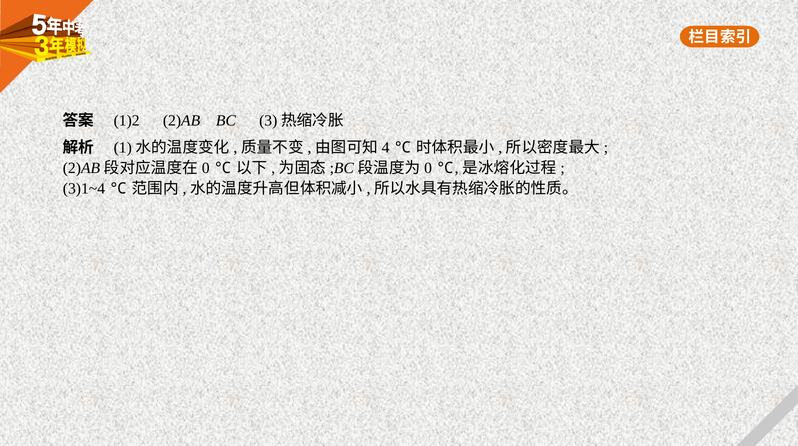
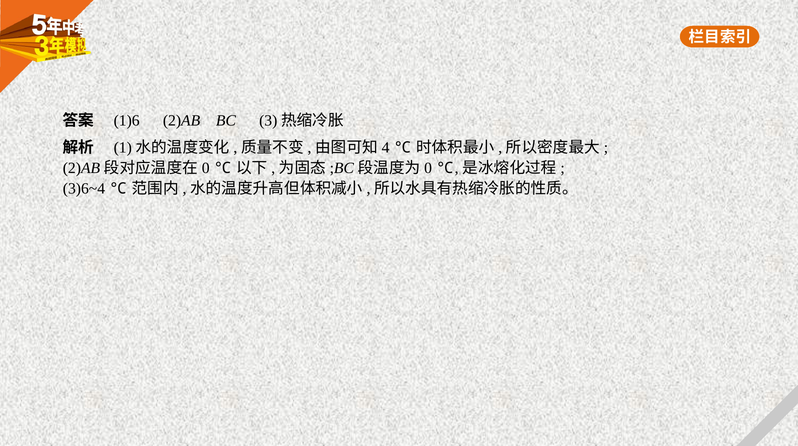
1)2: 1)2 -> 1)6
3)1~4: 3)1~4 -> 3)6~4
